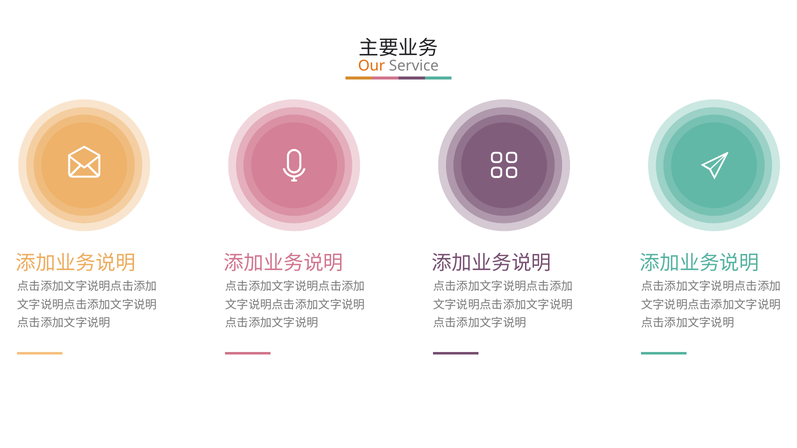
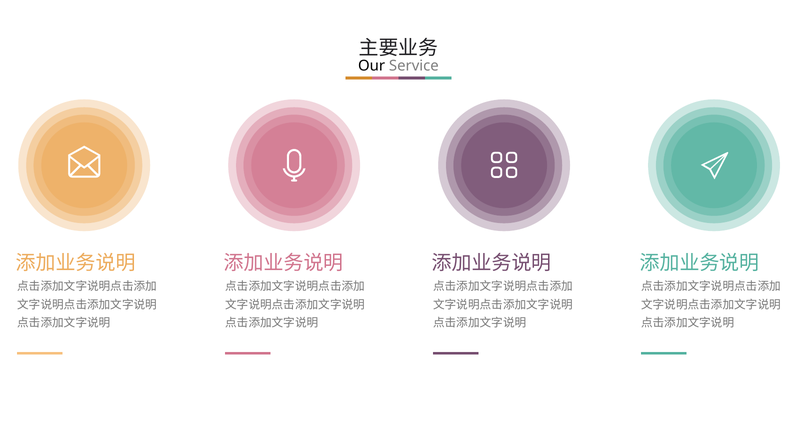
Our colour: orange -> black
